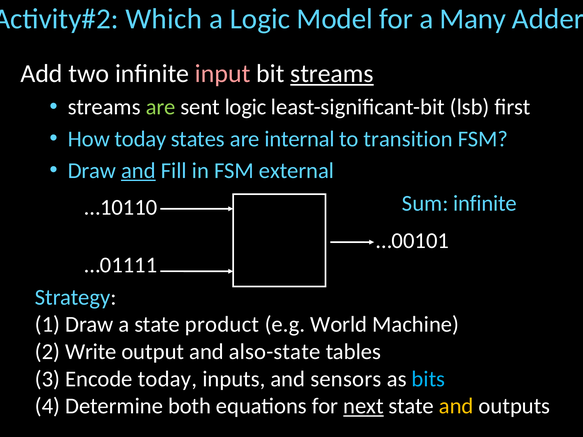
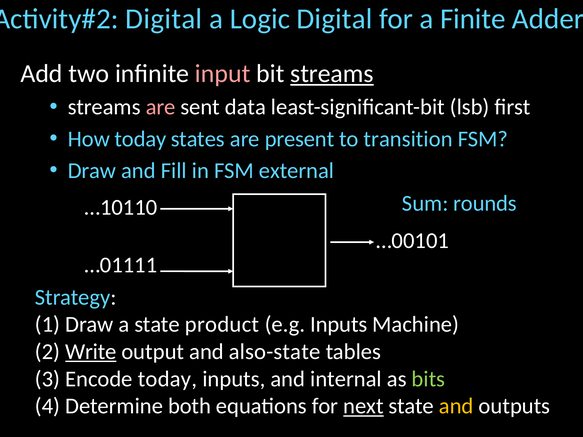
Which at (164, 19): Which -> Digital
Logic Model: Model -> Digital
Many: Many -> Finite
are at (161, 107) colour: light green -> pink
sent logic: logic -> data
internal: internal -> present
and at (138, 171) underline: present -> none
Sum infinite: infinite -> rounds
e.g World: World -> Inputs
Write underline: none -> present
sensors: sensors -> internal
bits colour: light blue -> light green
